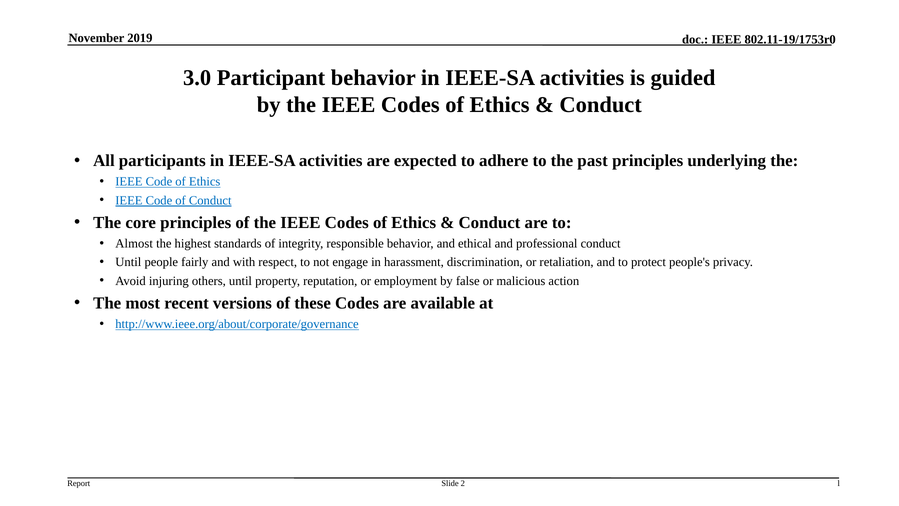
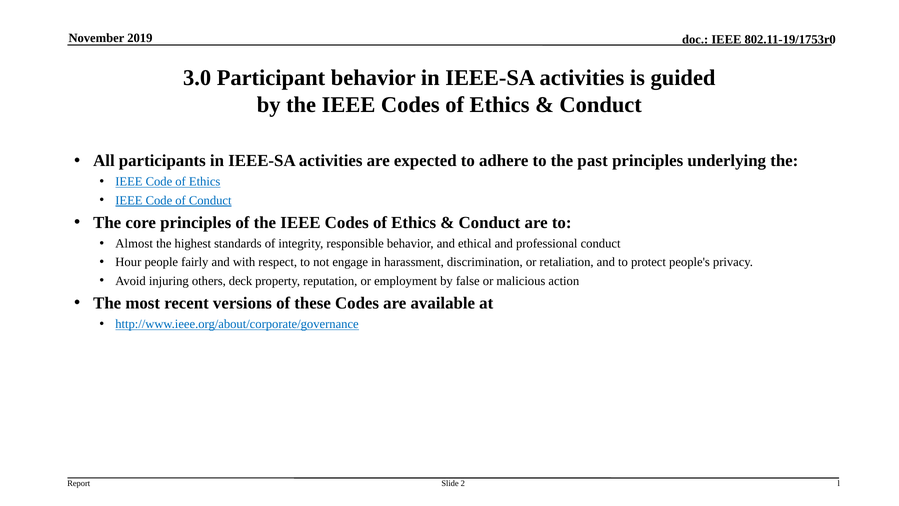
Until at (128, 262): Until -> Hour
others until: until -> deck
